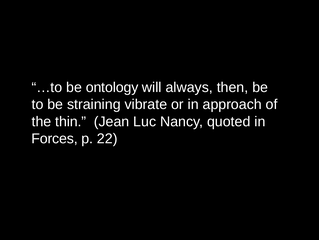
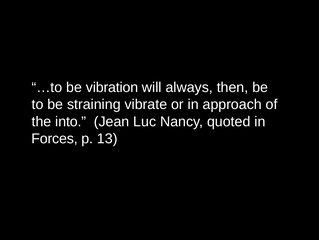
ontology: ontology -> vibration
thin: thin -> into
22: 22 -> 13
